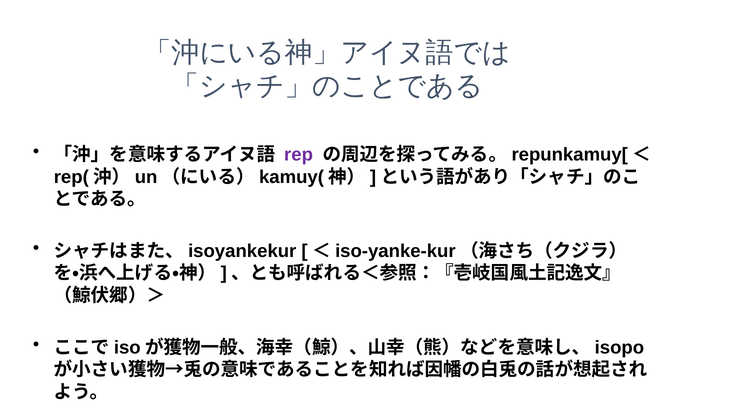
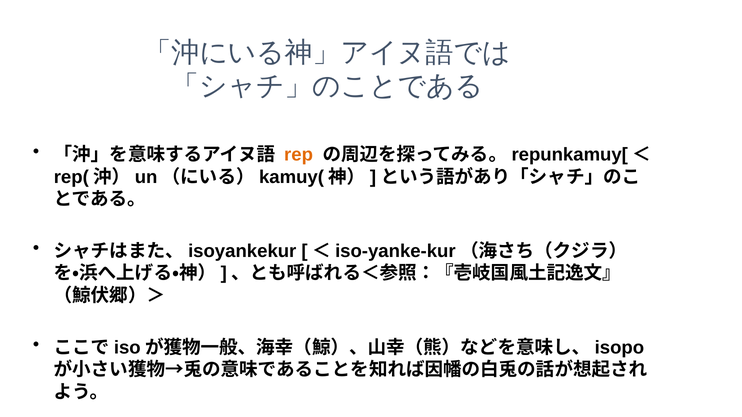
rep colour: purple -> orange
